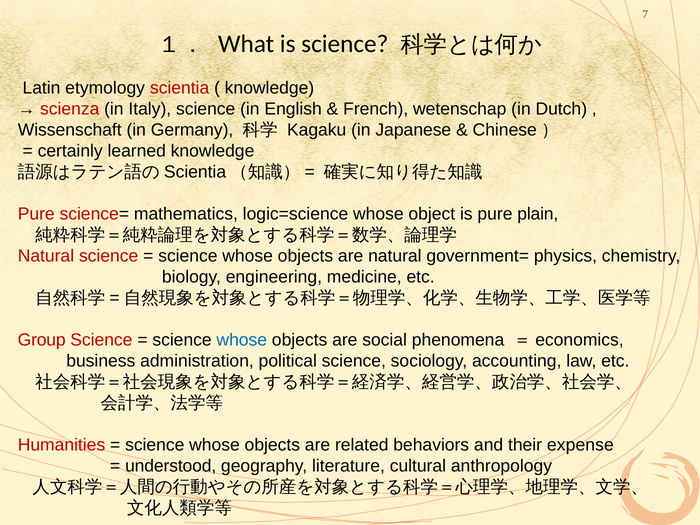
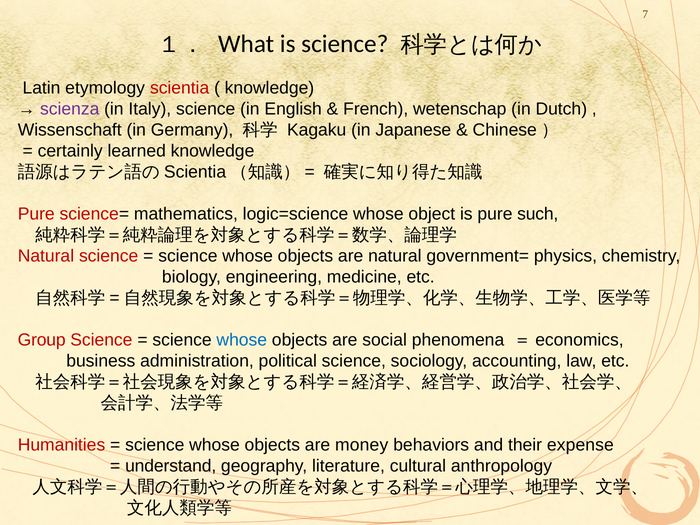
scienza colour: red -> purple
plain: plain -> such
related: related -> money
understood: understood -> understand
